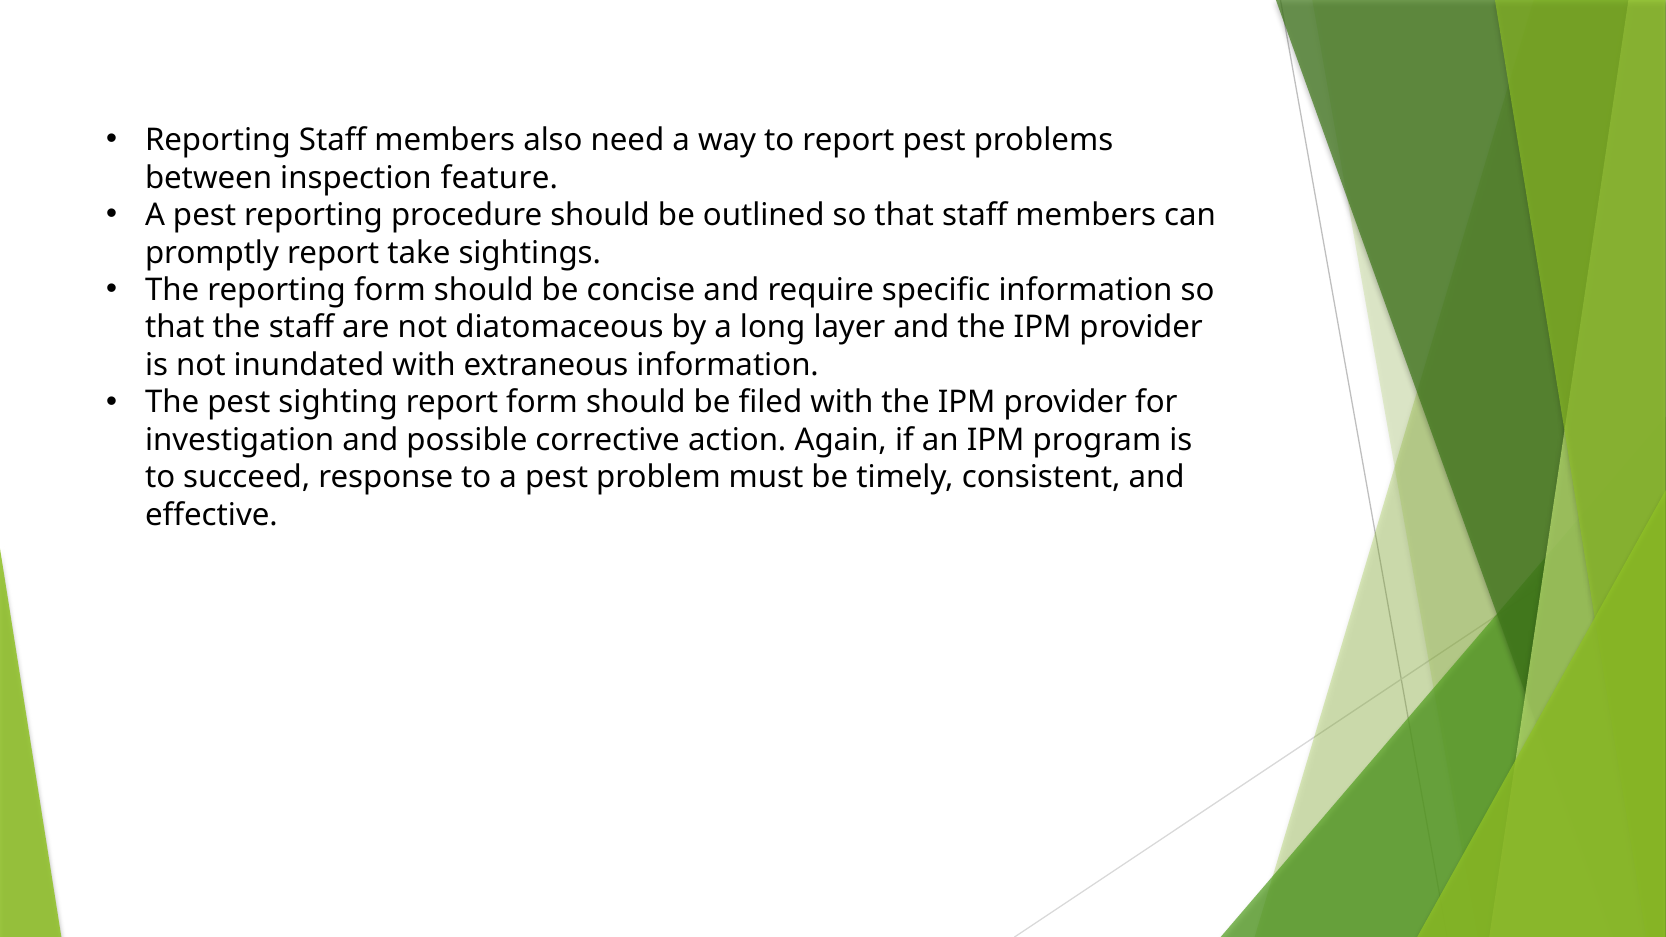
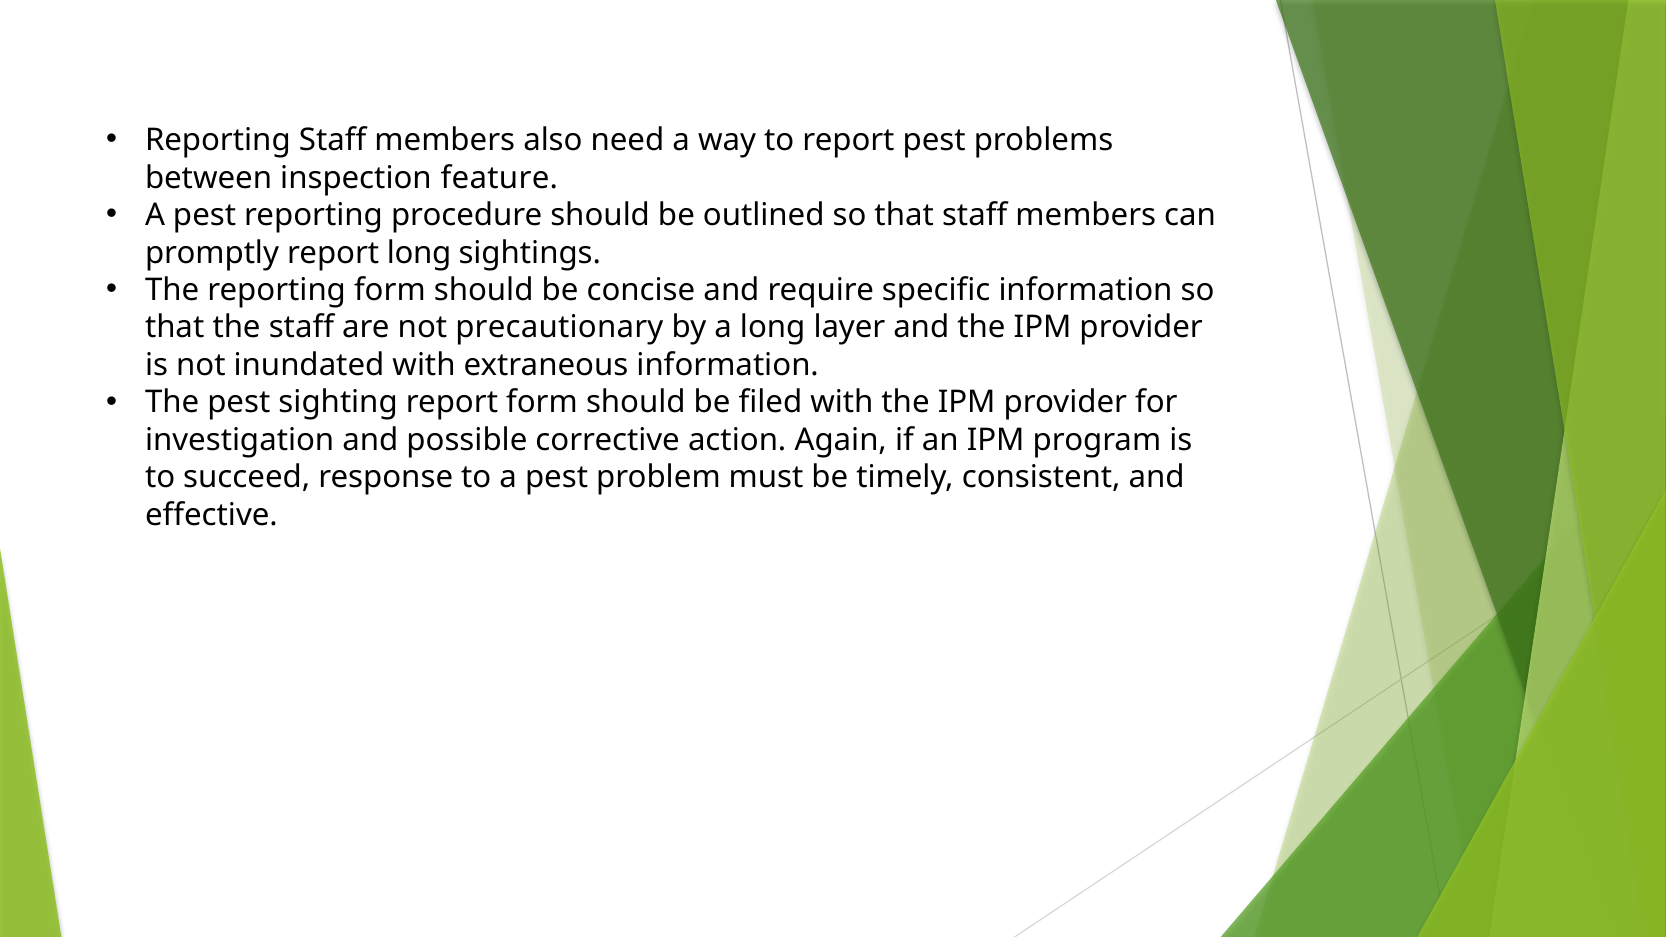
report take: take -> long
diatomaceous: diatomaceous -> precautionary
